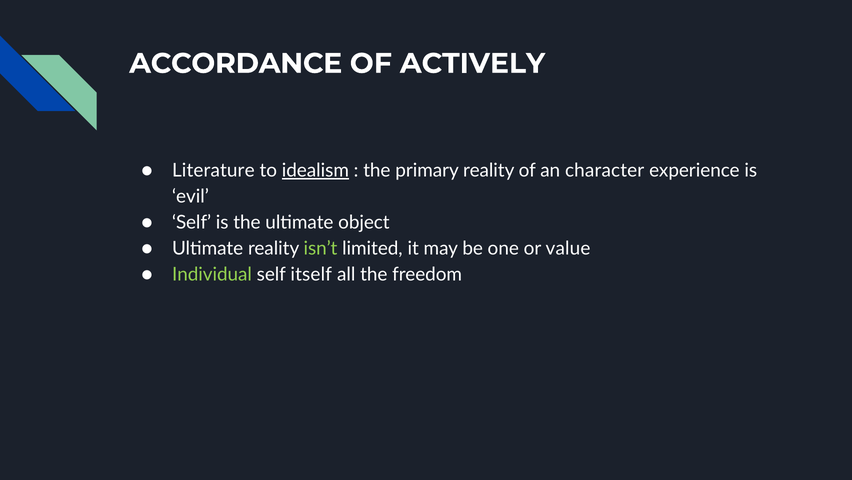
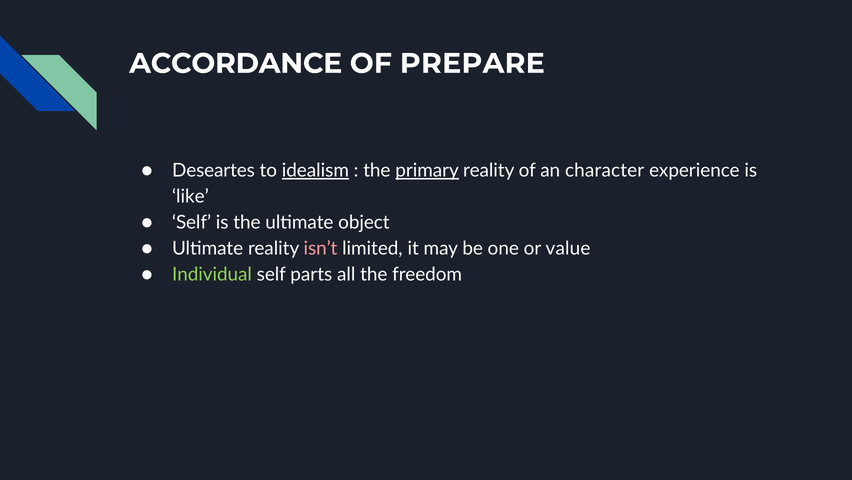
ACTIVELY: ACTIVELY -> PREPARE
Literature: Literature -> Deseartes
primary underline: none -> present
evil: evil -> like
isn’t colour: light green -> pink
itself: itself -> parts
